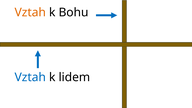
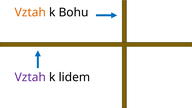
Vztah at (30, 77) colour: blue -> purple
